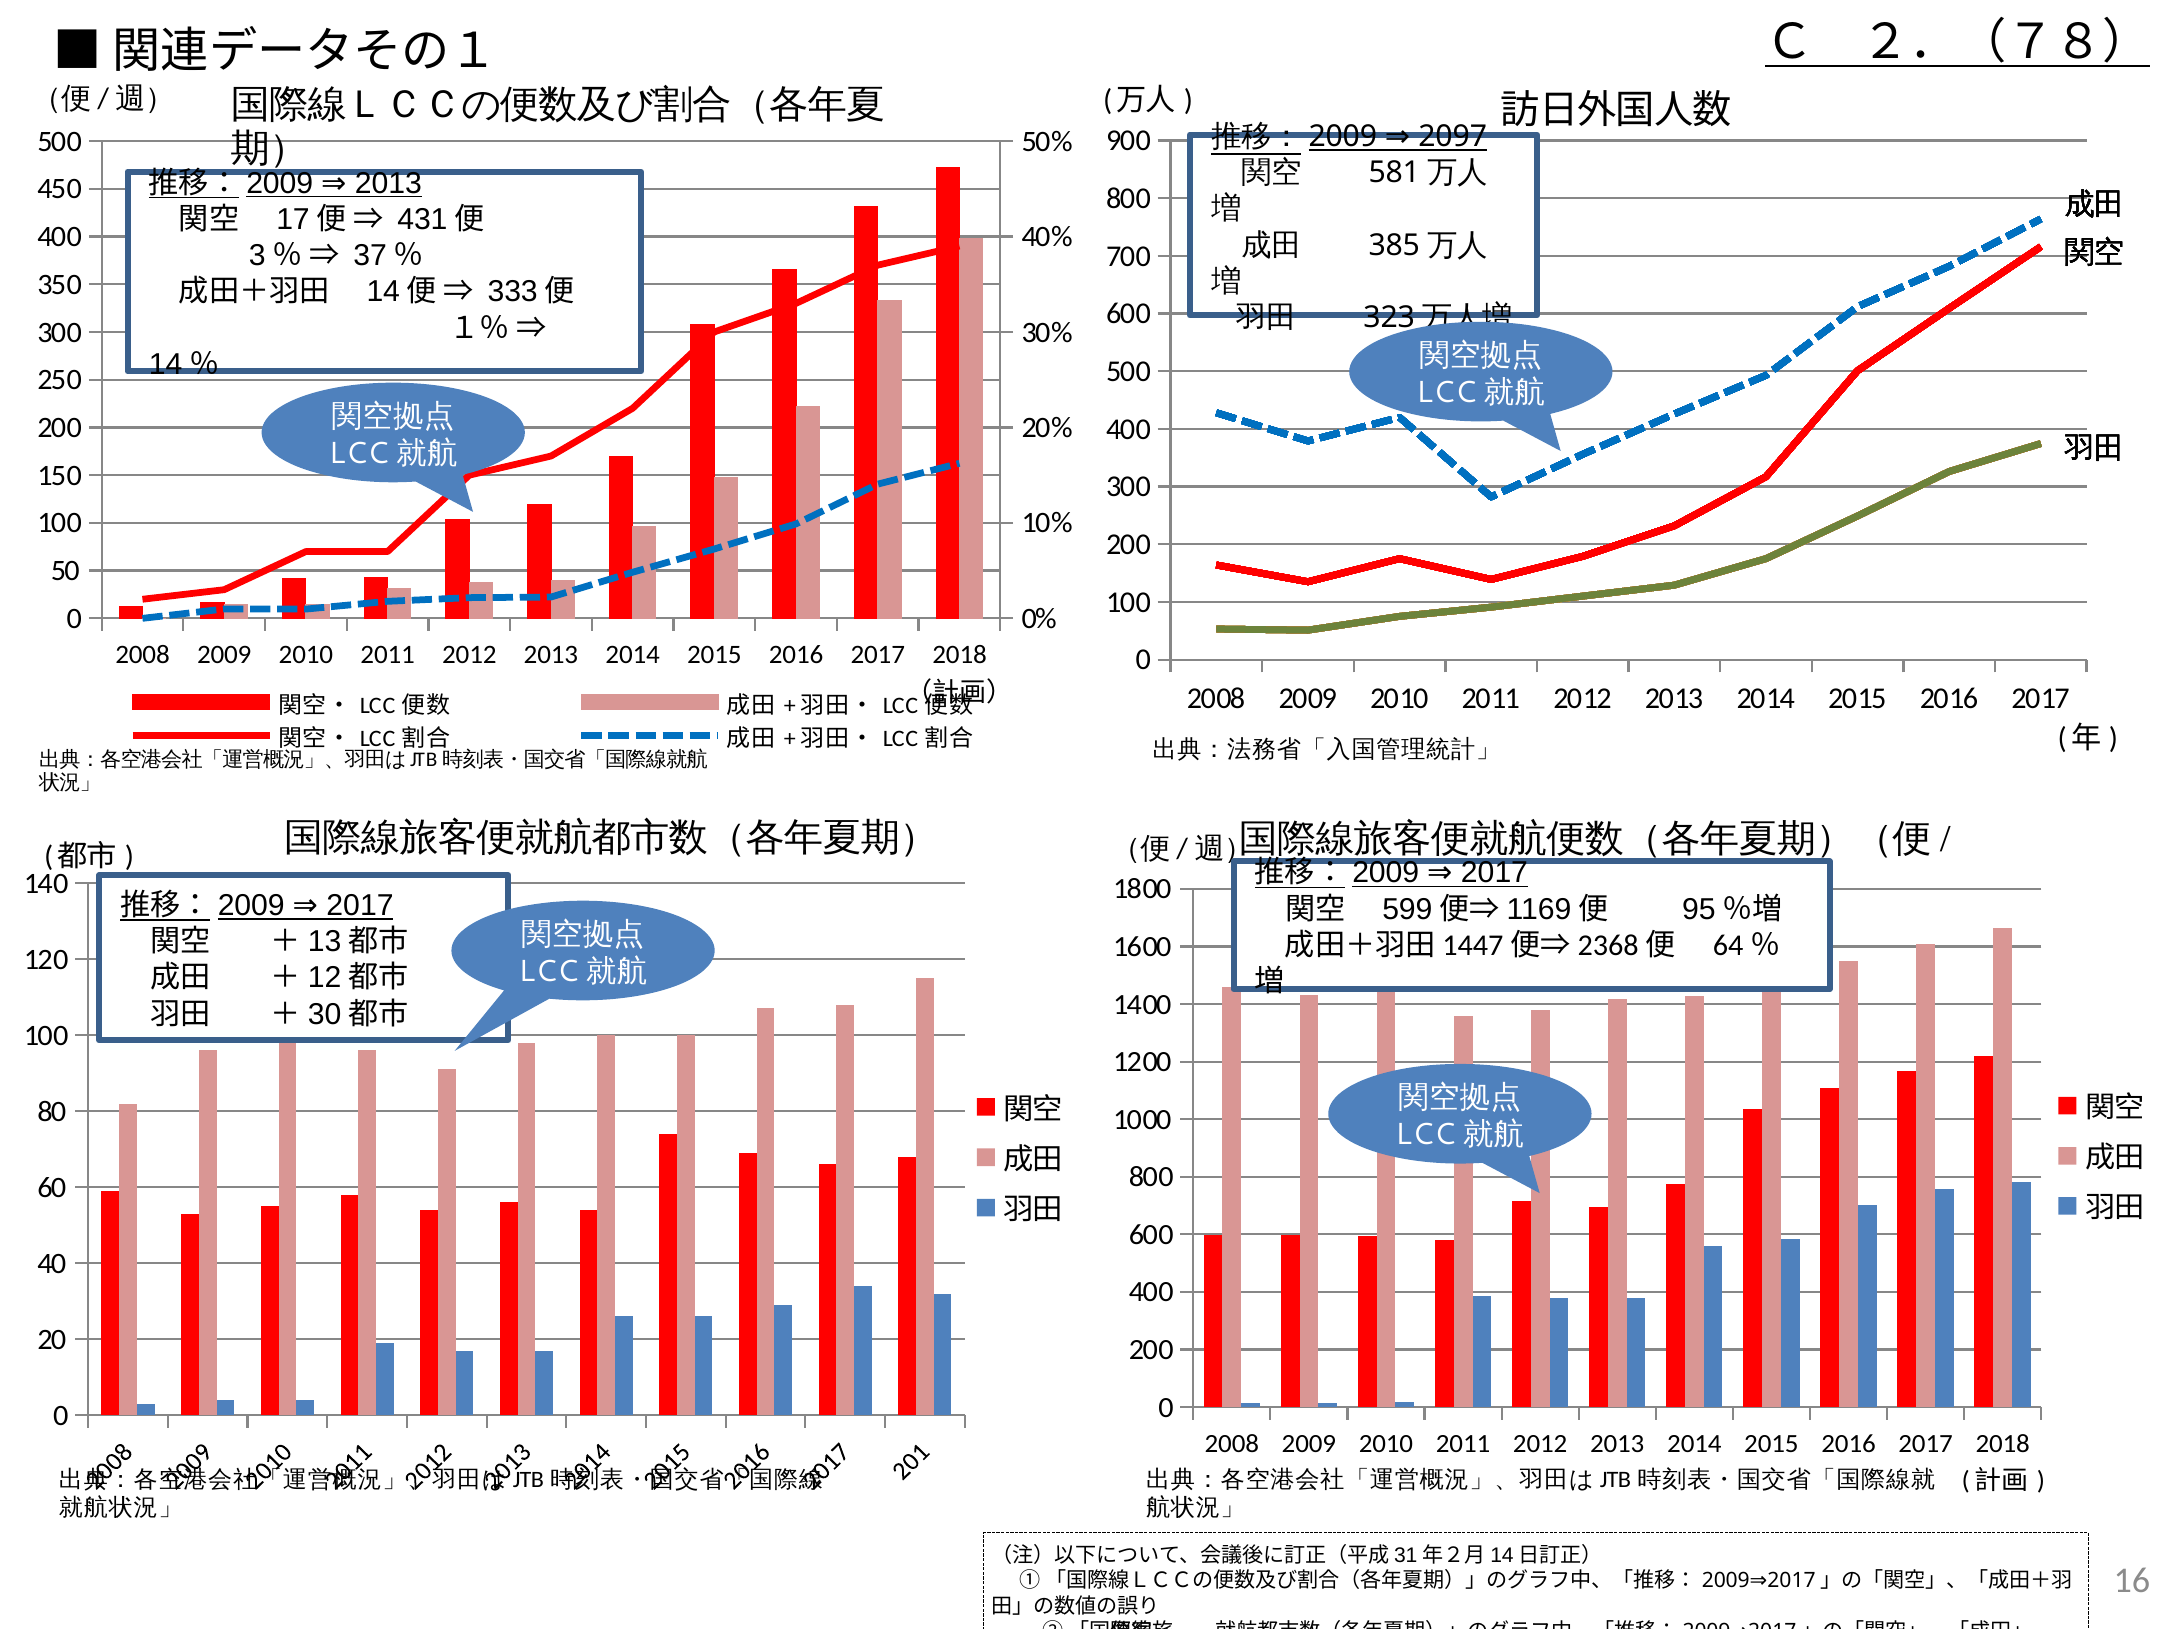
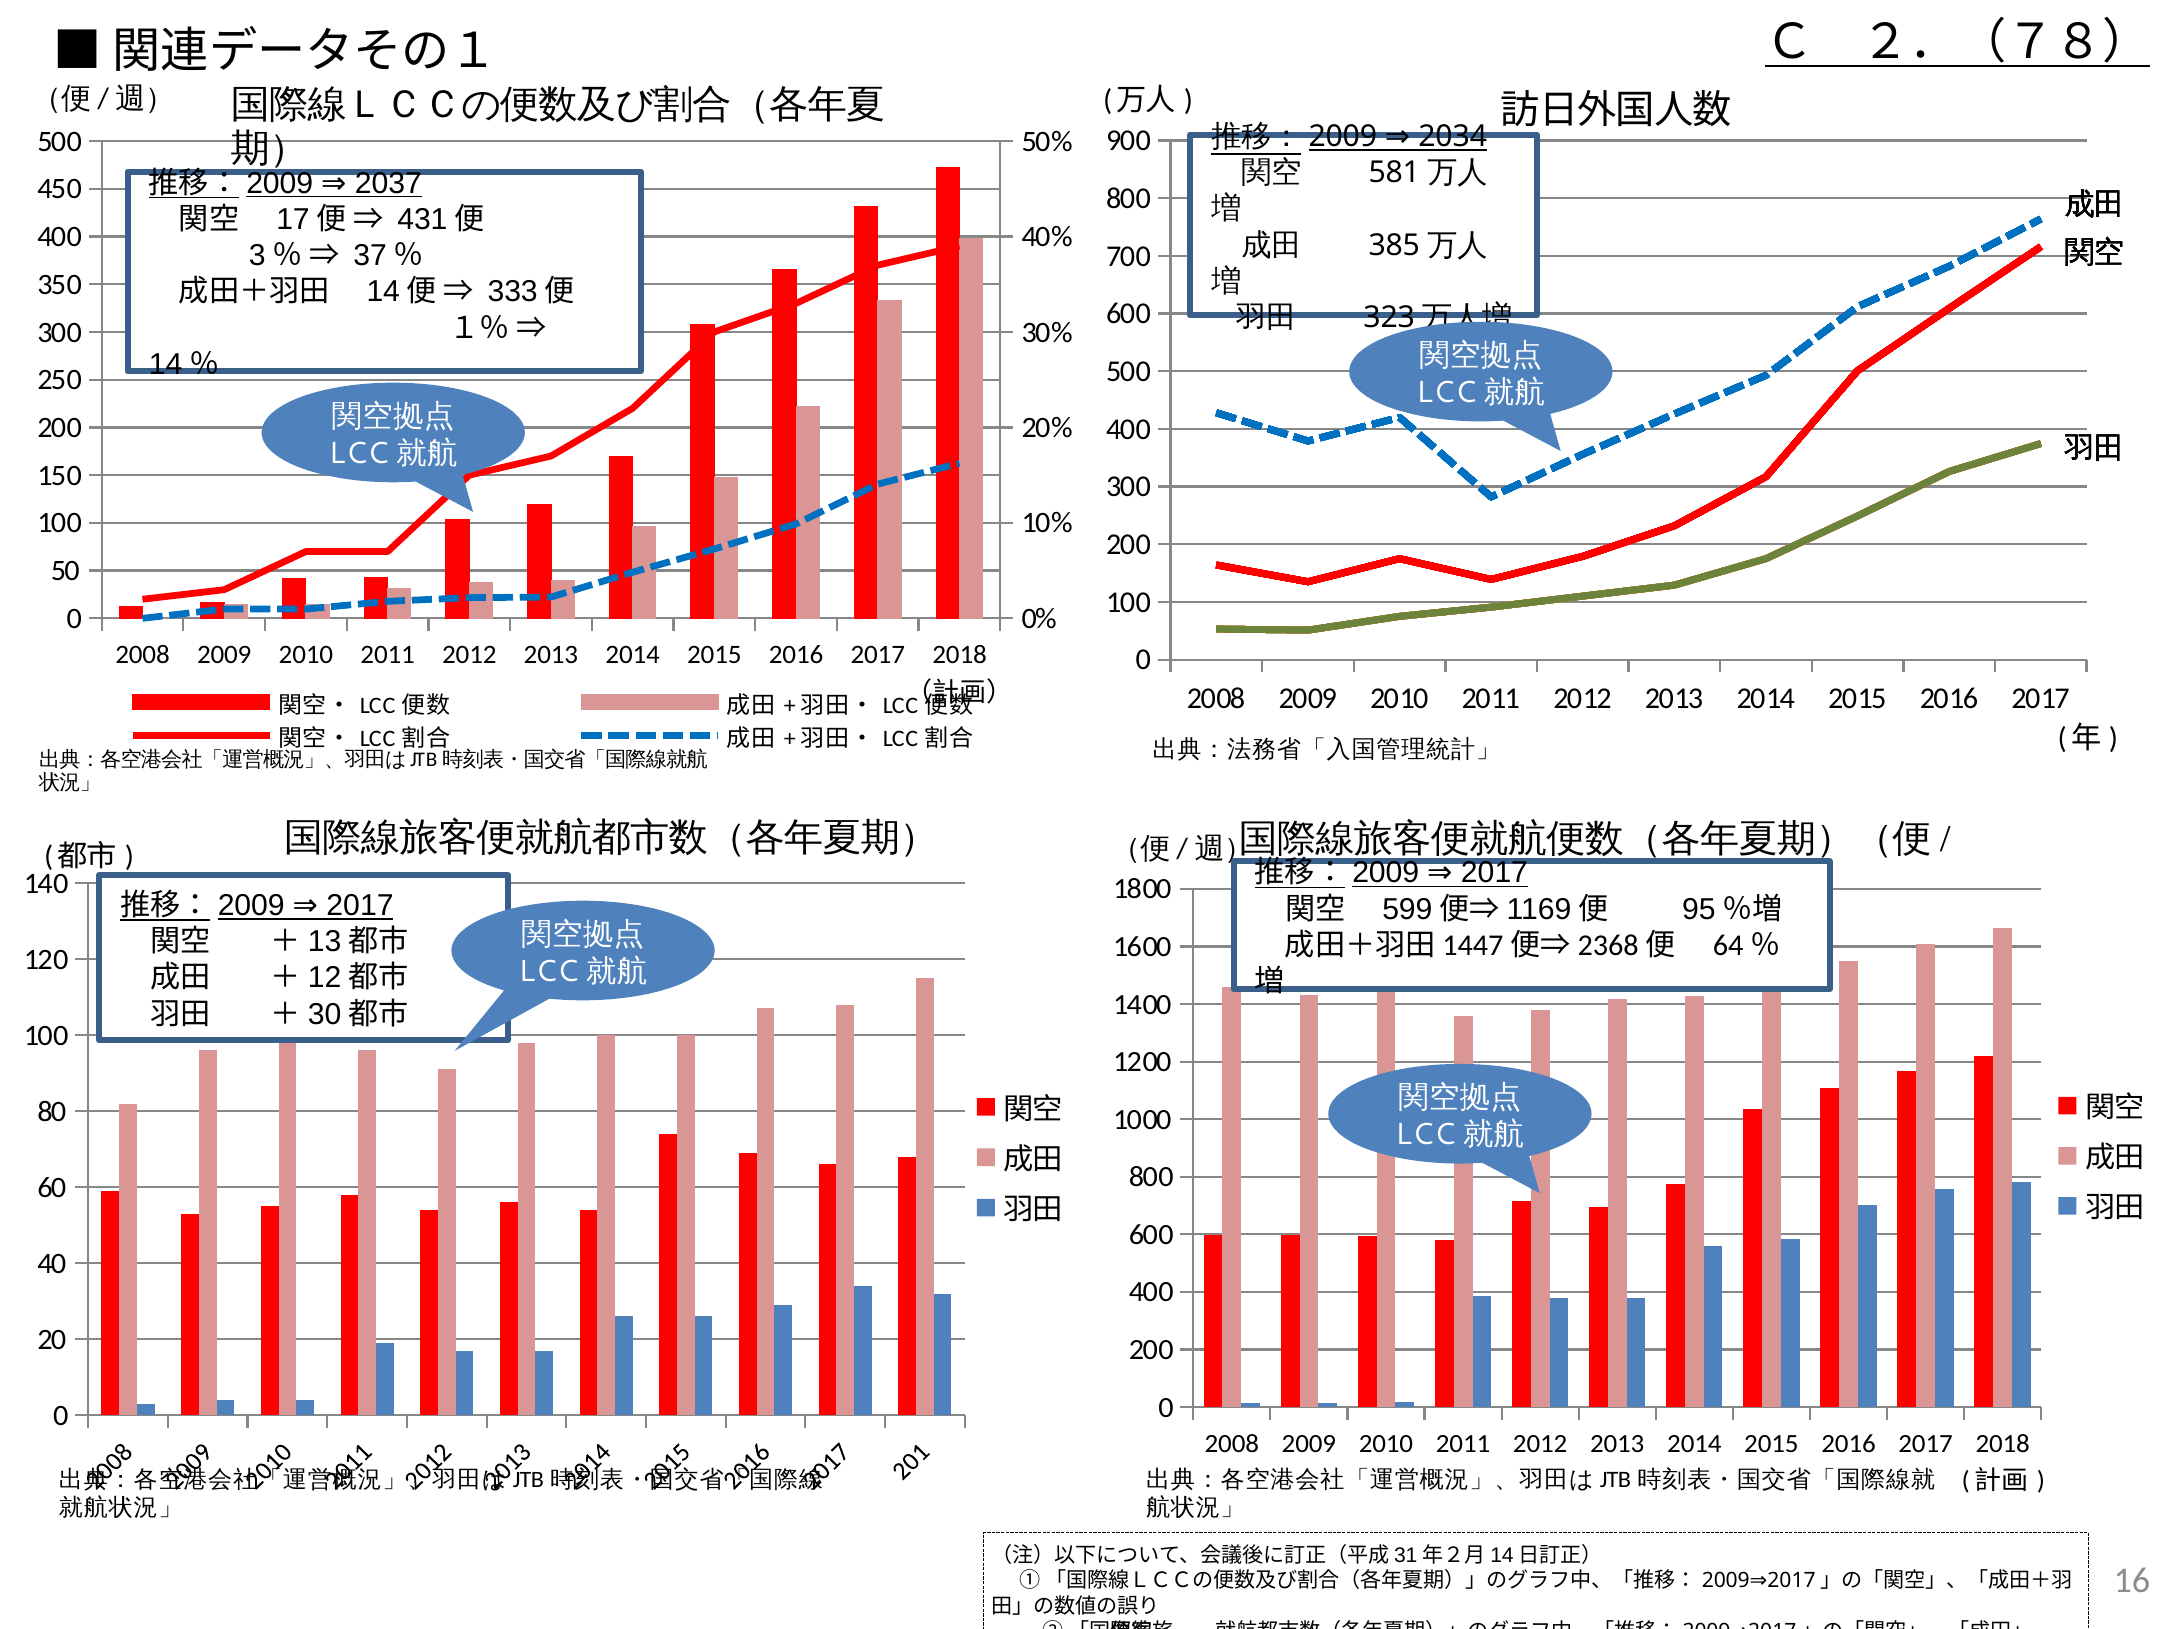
2097: 2097 -> 2034
2013 at (388, 183): 2013 -> 2037
